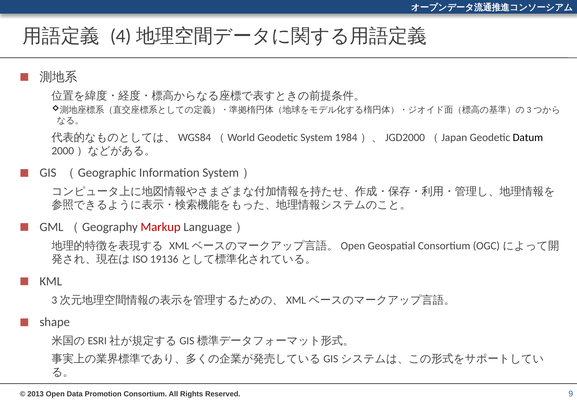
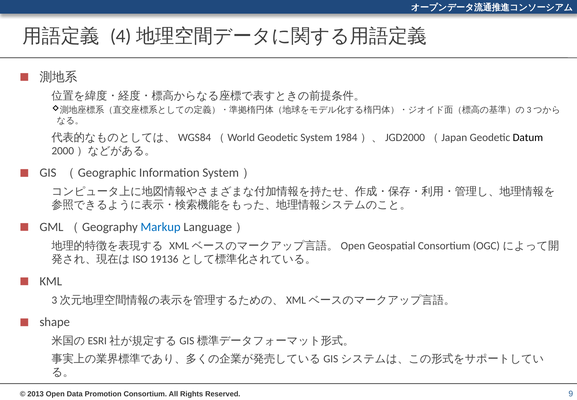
Markup colour: red -> blue
